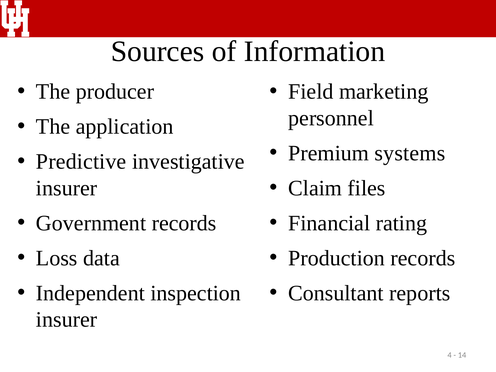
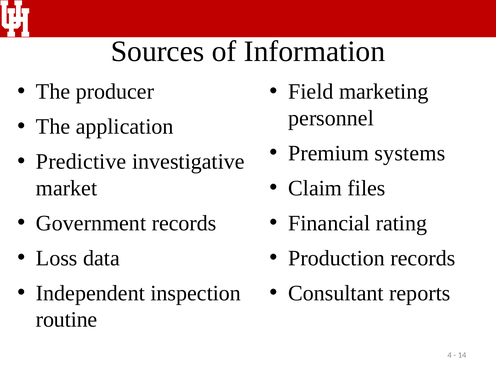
insurer at (67, 188): insurer -> market
insurer at (67, 320): insurer -> routine
